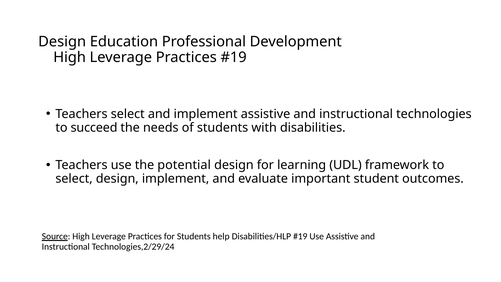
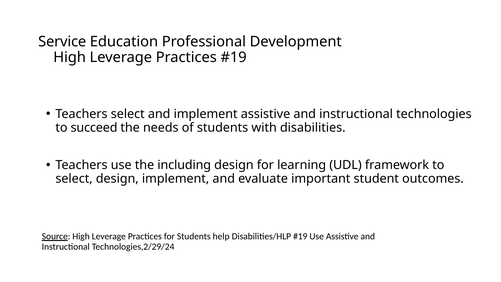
Design at (62, 42): Design -> Service
potential: potential -> including
